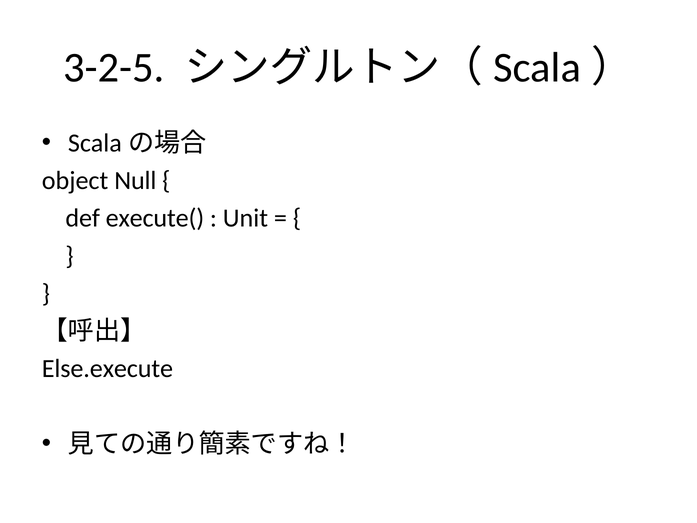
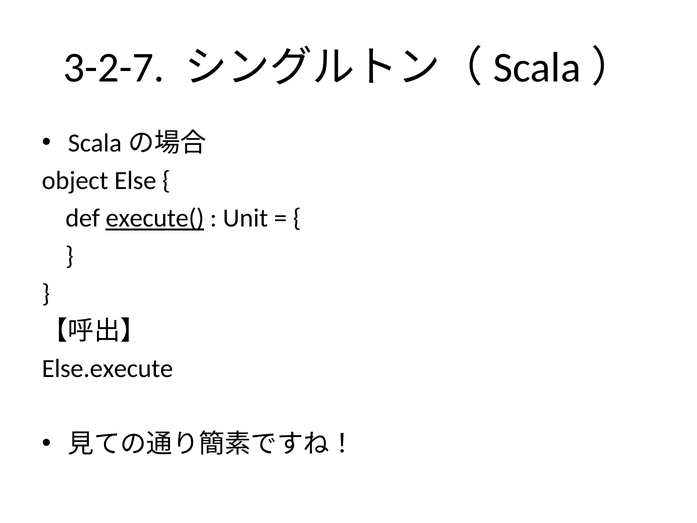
3-2-5: 3-2-5 -> 3-2-7
Null: Null -> Else
execute( underline: none -> present
